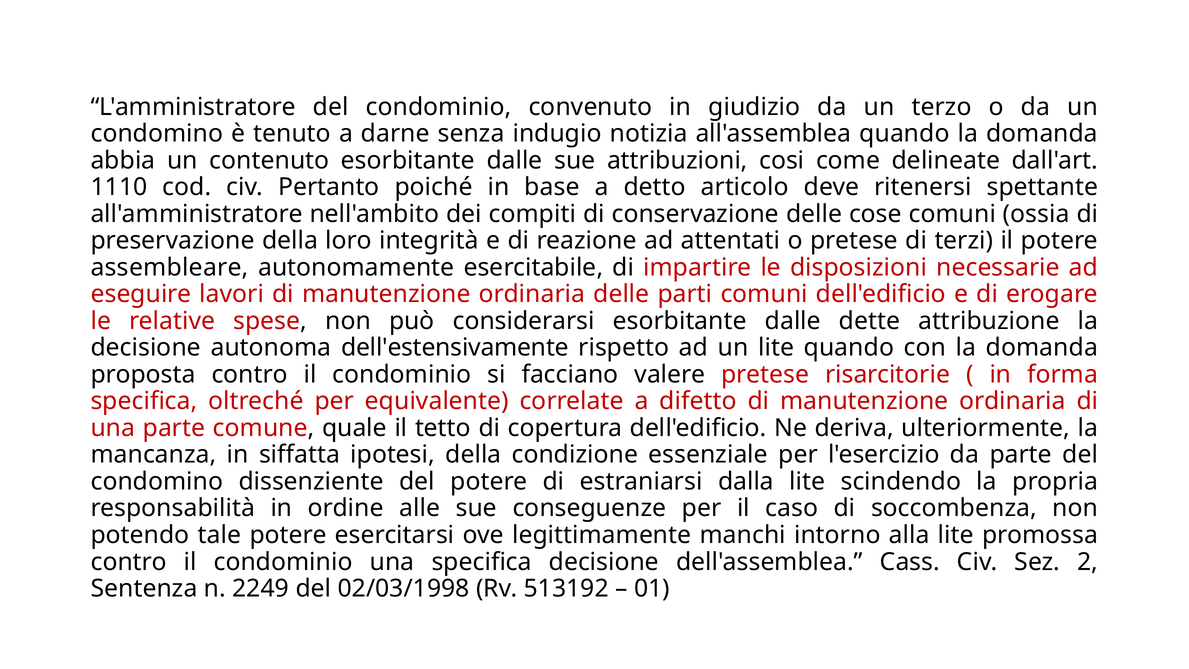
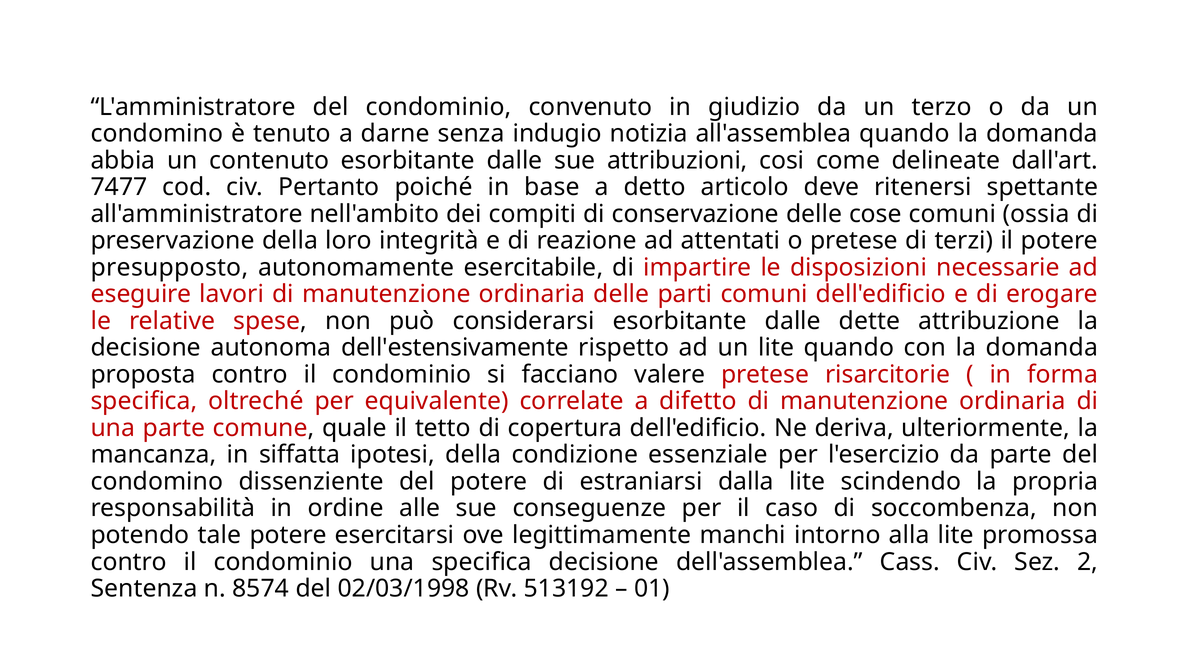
1110: 1110 -> 7477
assembleare: assembleare -> presupposto
2249: 2249 -> 8574
